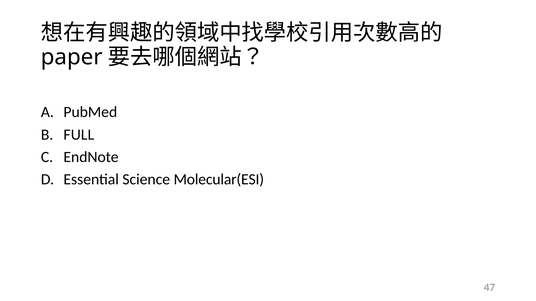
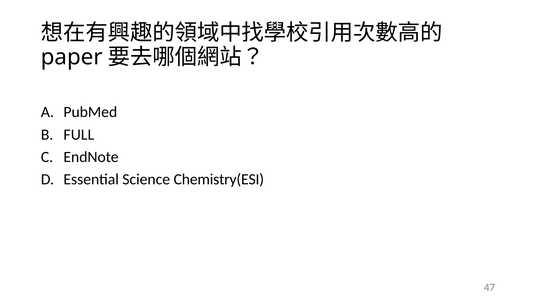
Molecular(ESI: Molecular(ESI -> Chemistry(ESI
